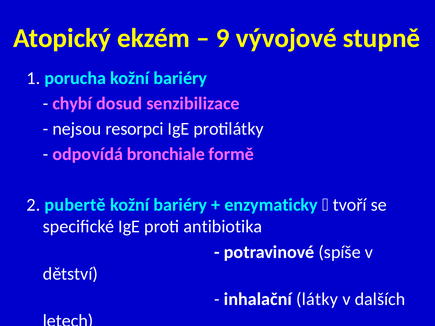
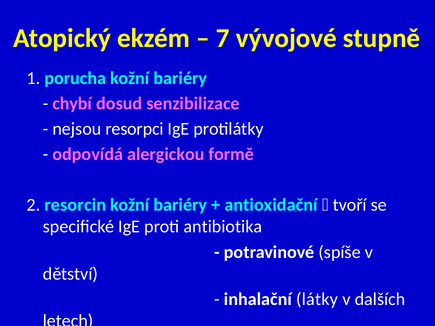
9: 9 -> 7
bronchiale: bronchiale -> alergickou
pubertě: pubertě -> resorcin
enzymaticky: enzymaticky -> antioxidační
